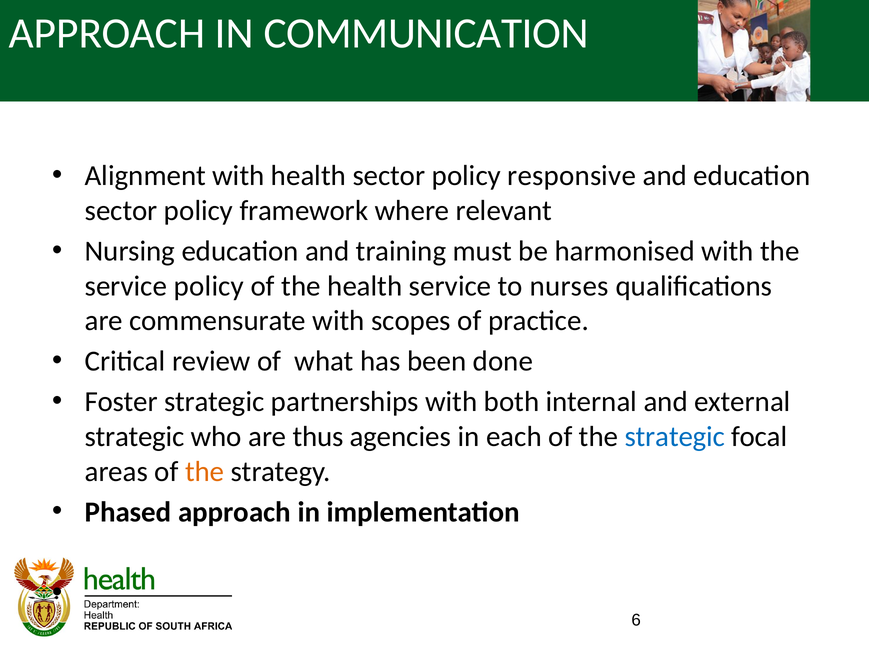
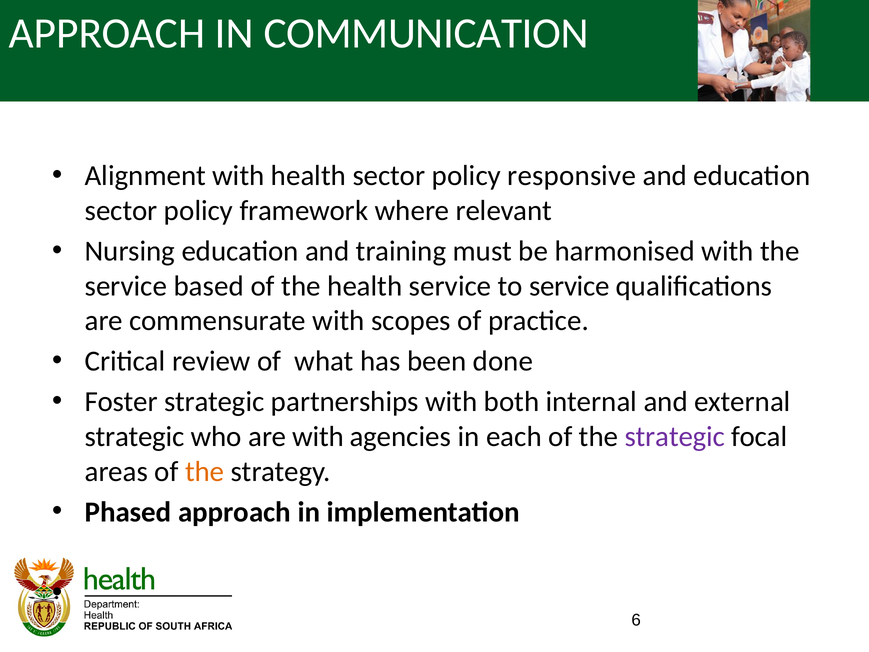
service policy: policy -> based
to nurses: nurses -> service
are thus: thus -> with
strategic at (675, 437) colour: blue -> purple
